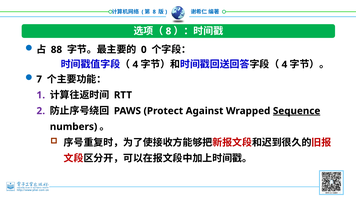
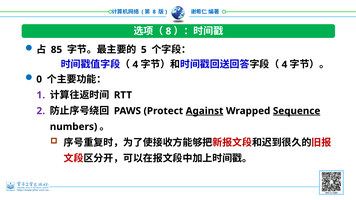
88: 88 -> 85
0: 0 -> 5
7: 7 -> 0
Against underline: none -> present
